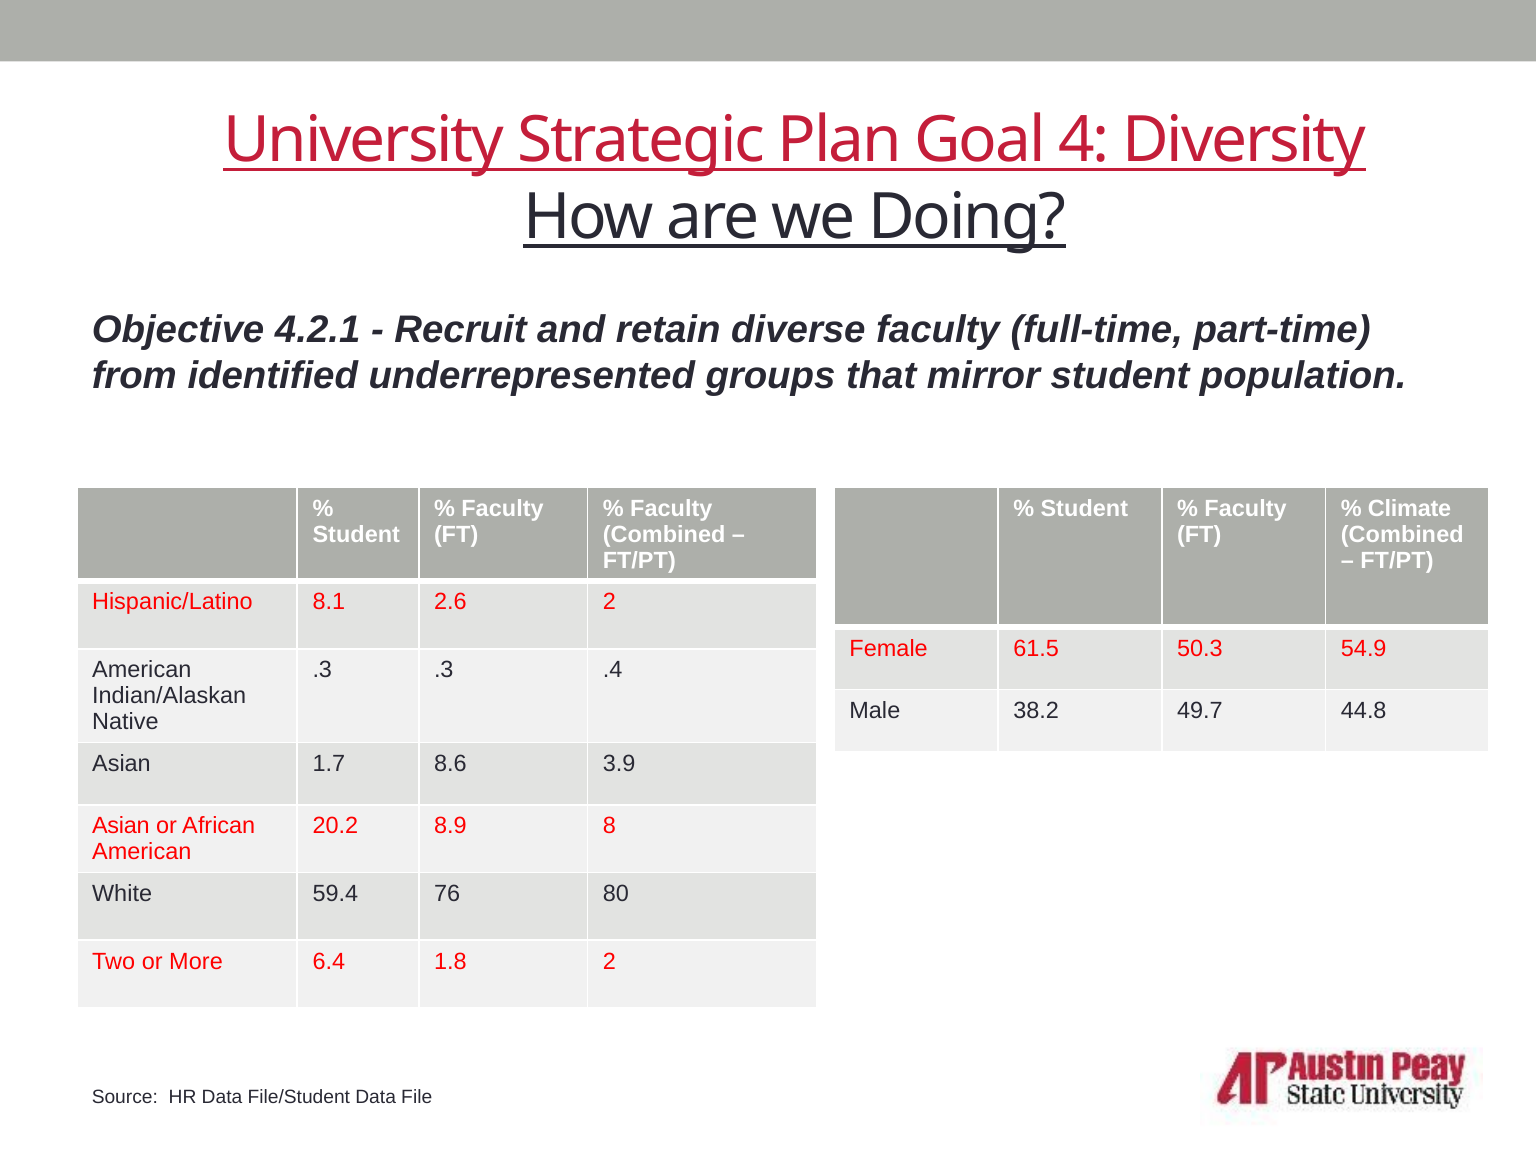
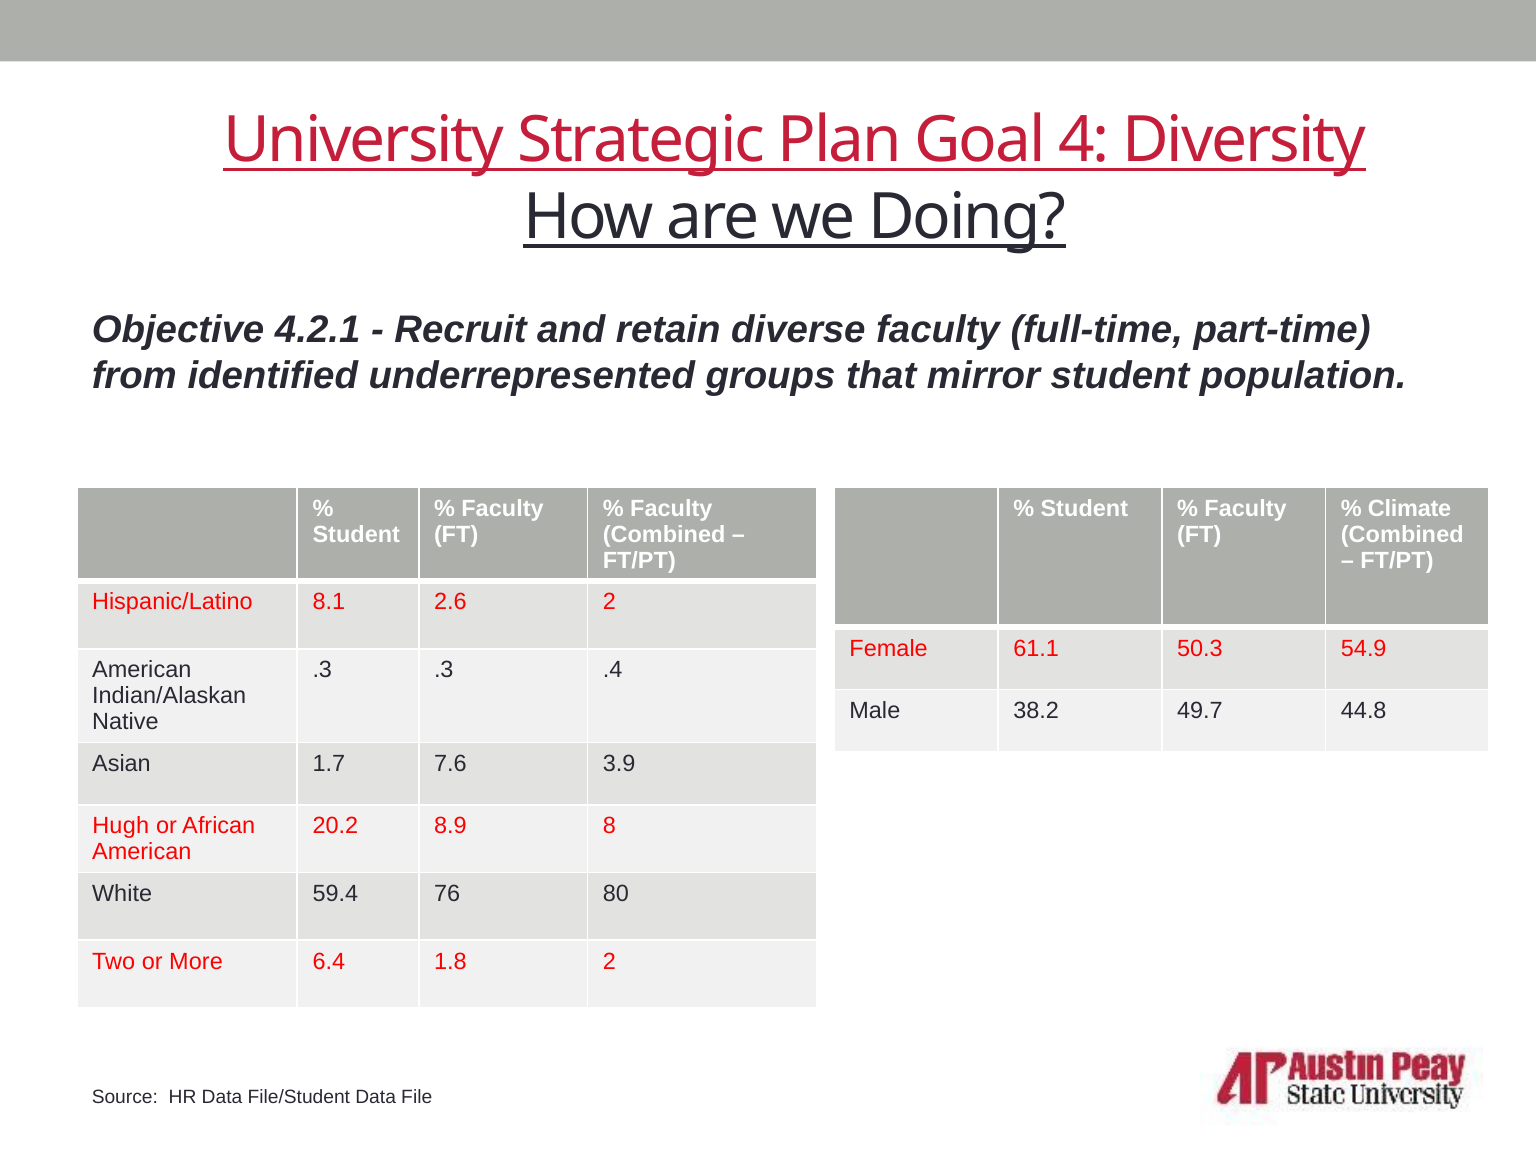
61.5: 61.5 -> 61.1
8.6: 8.6 -> 7.6
Asian at (121, 826): Asian -> Hugh
